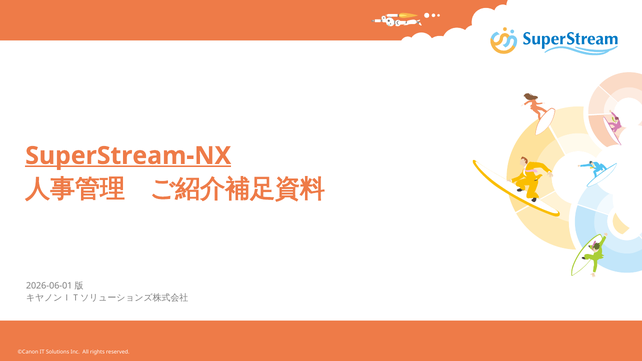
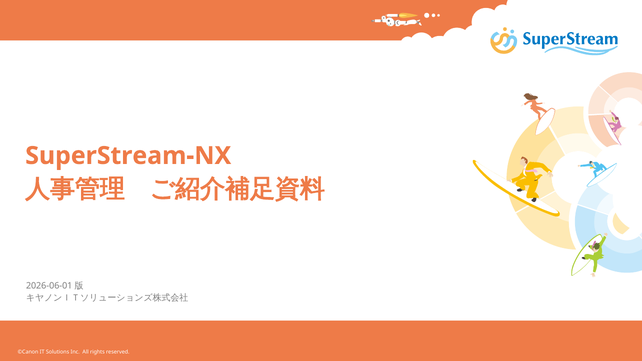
SuperStream-NX underline: present -> none
